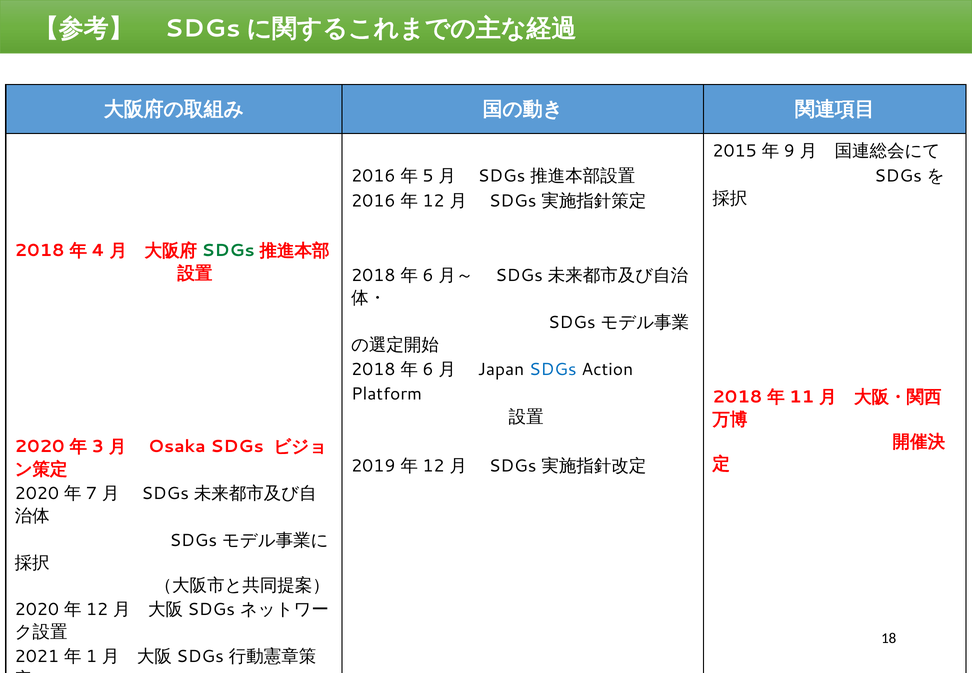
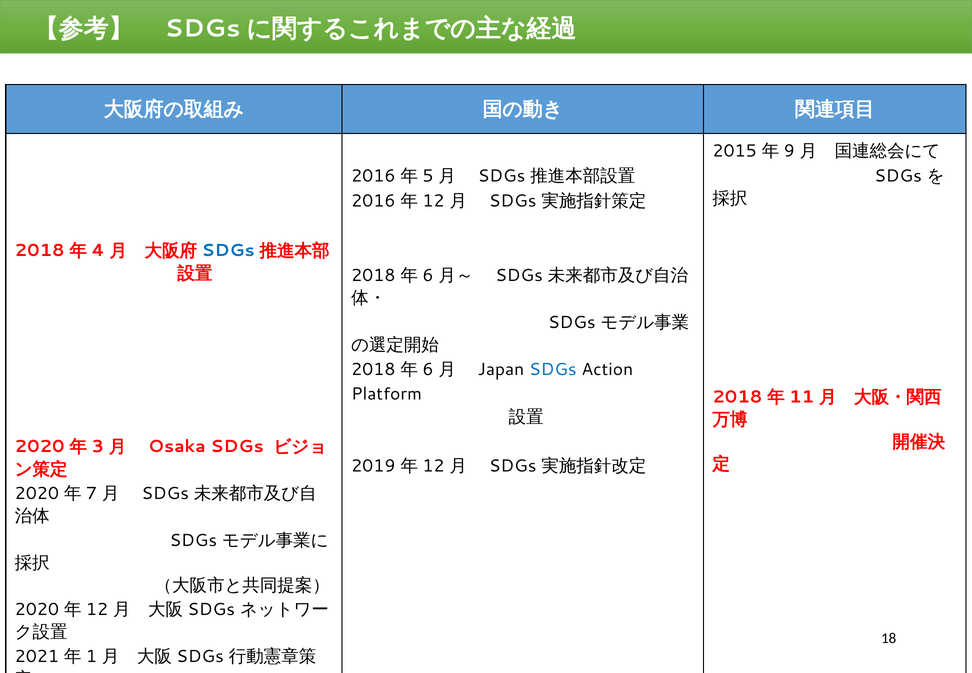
SDGs at (228, 251) colour: green -> blue
